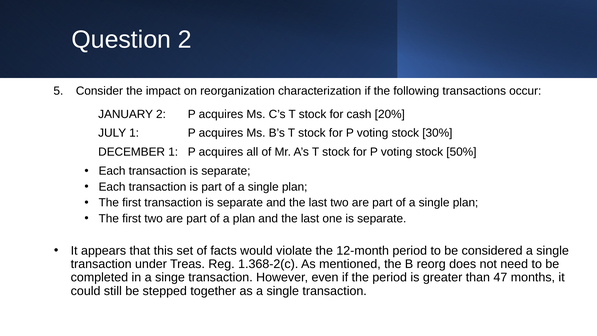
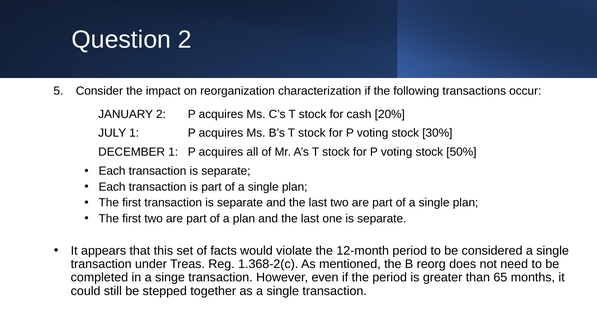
47: 47 -> 65
